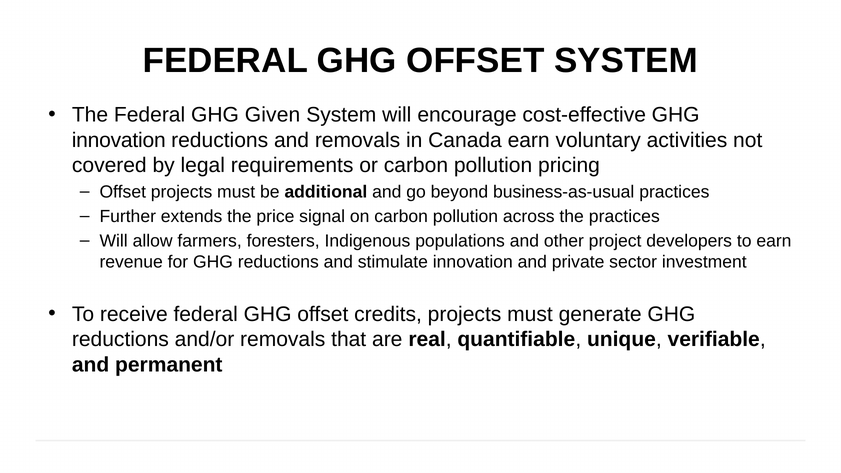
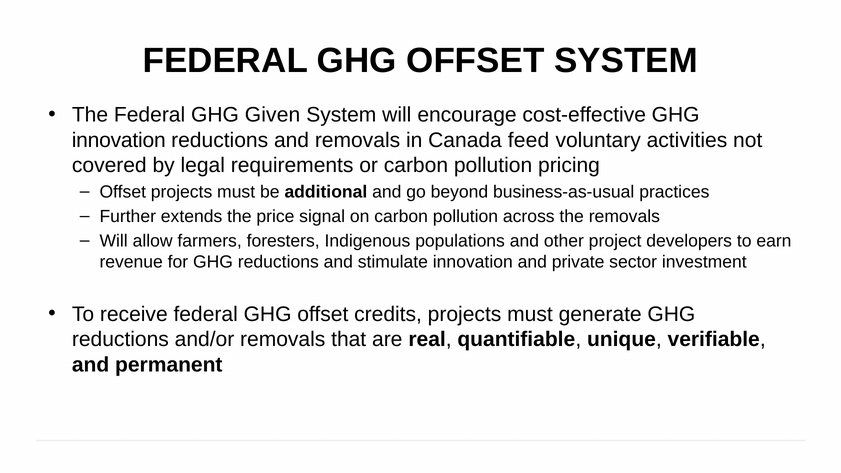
Canada earn: earn -> feed
the practices: practices -> removals
